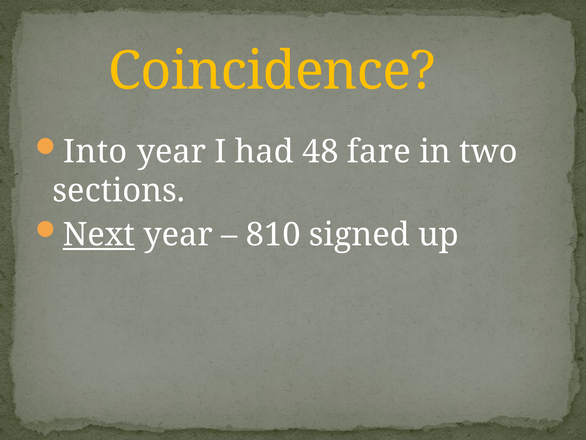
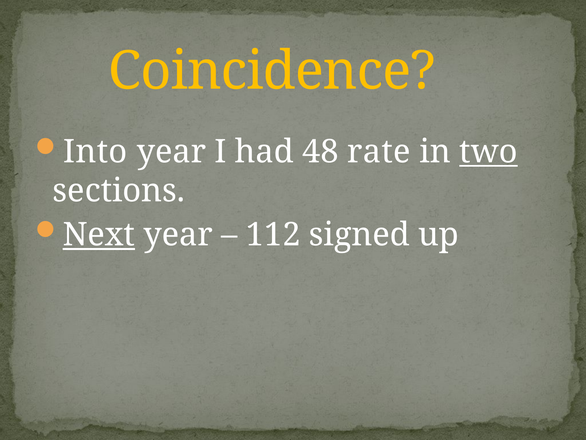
fare: fare -> rate
two underline: none -> present
810: 810 -> 112
